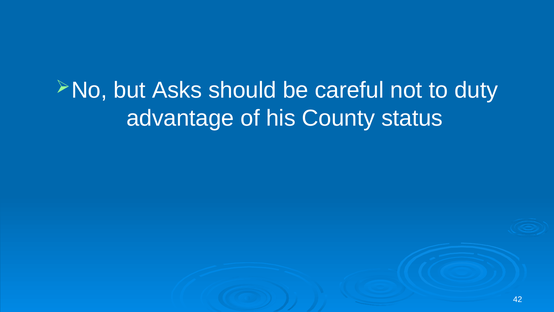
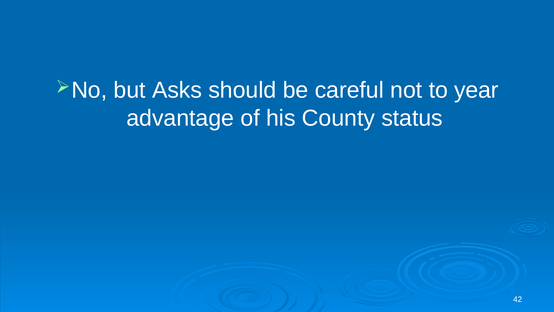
duty: duty -> year
